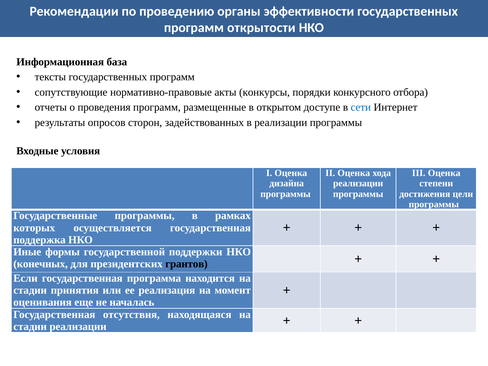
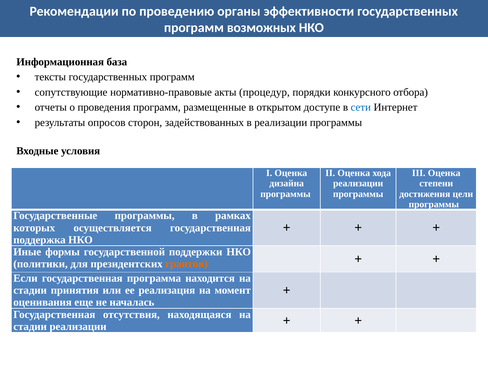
открытости: открытости -> возможных
конкурсы: конкурсы -> процедур
конечных: конечных -> политики
грантов colour: black -> orange
